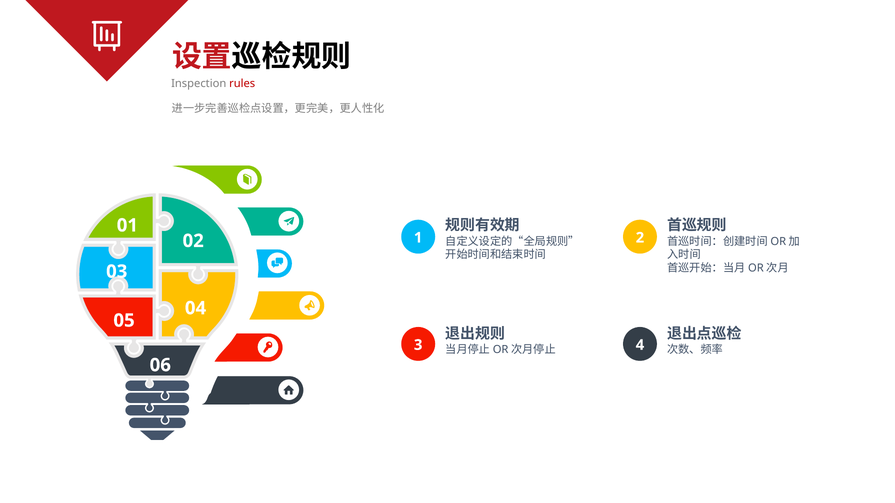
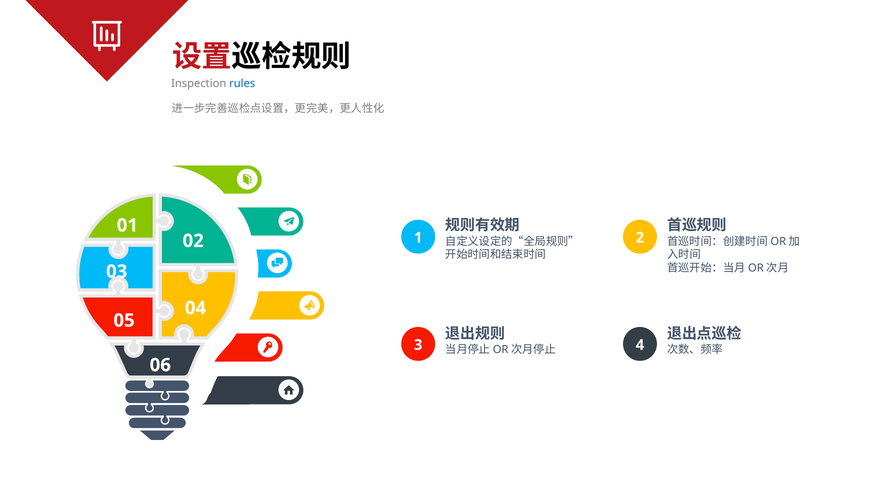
rules colour: red -> blue
